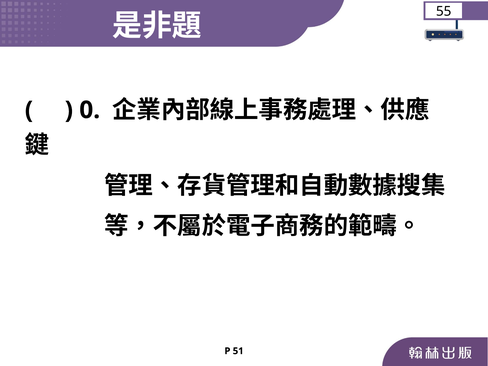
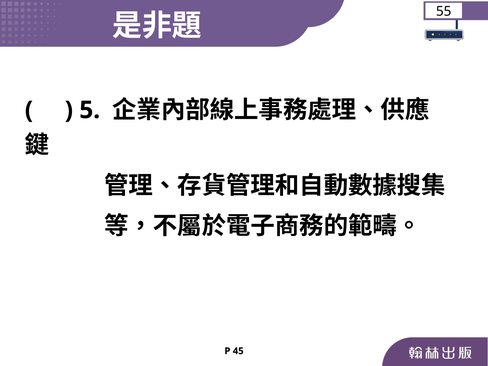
0: 0 -> 5
51: 51 -> 45
